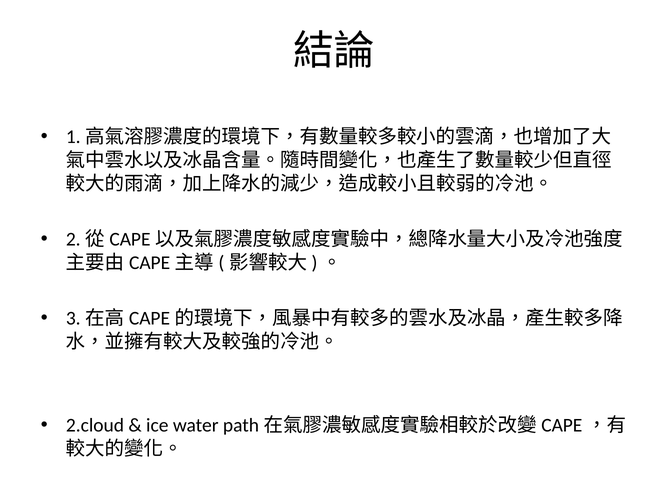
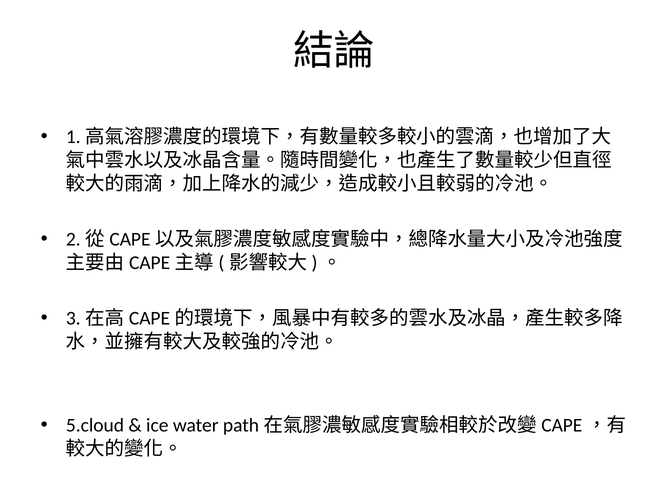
2.cloud: 2.cloud -> 5.cloud
